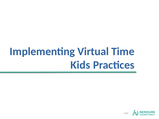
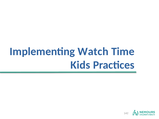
Virtual: Virtual -> Watch
